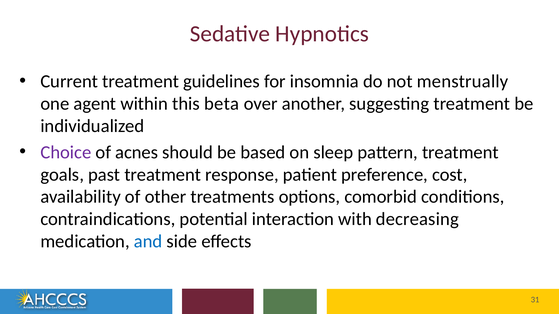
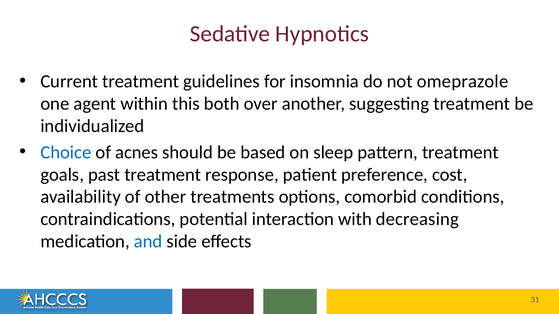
menstrually: menstrually -> omeprazole
beta: beta -> both
Choice colour: purple -> blue
